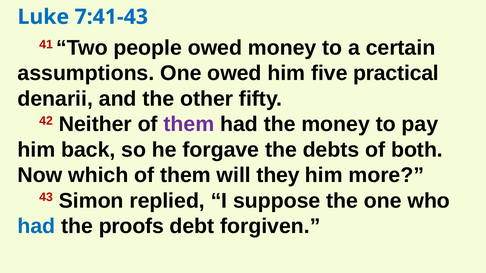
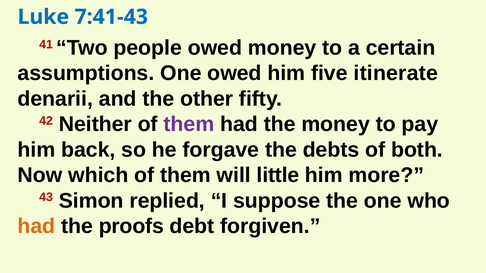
practical: practical -> itinerate
they: they -> little
had at (36, 226) colour: blue -> orange
